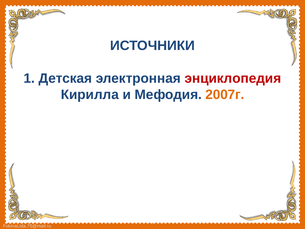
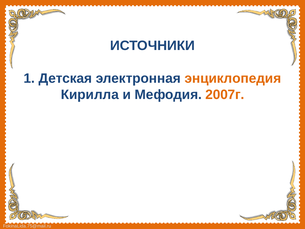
энциклопедия colour: red -> orange
